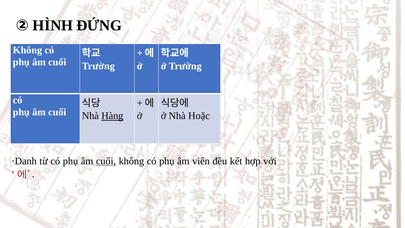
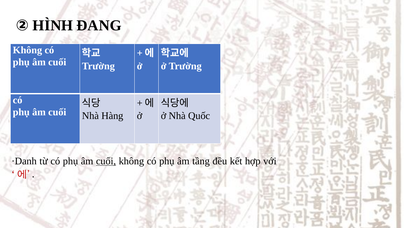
ĐỨNG: ĐỨNG -> ĐANG
Hàng underline: present -> none
Hoặc: Hoặc -> Quốc
viên: viên -> tầng
